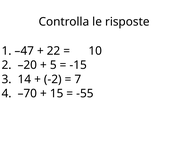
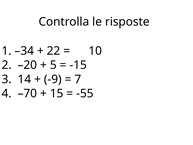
–47: –47 -> –34
-2: -2 -> -9
